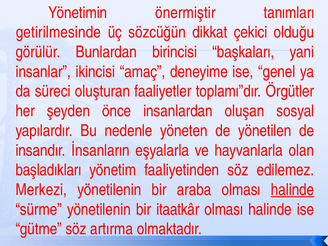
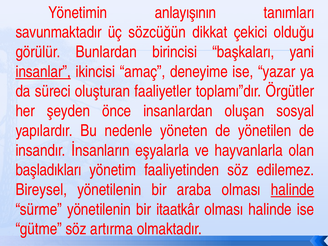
önermiştir: önermiştir -> anlayışının
getirilmesinde: getirilmesinde -> savunmaktadır
insanlar underline: none -> present
genel: genel -> yazar
Merkezi: Merkezi -> Bireysel
